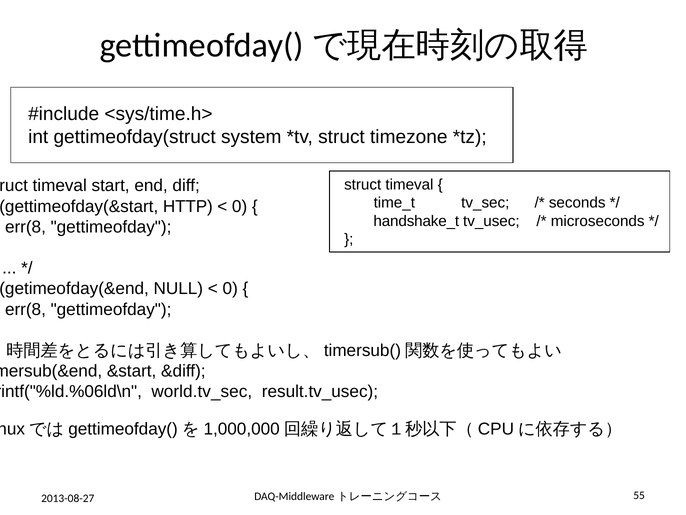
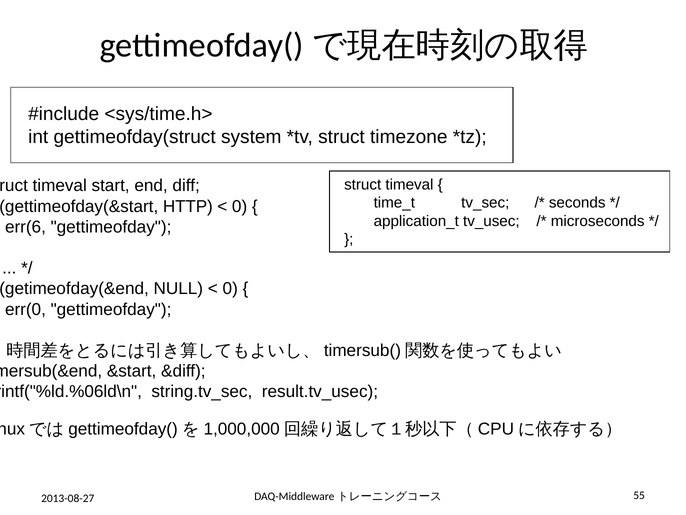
handshake_t: handshake_t -> application_t
err(8 at (25, 227): err(8 -> err(6
err(8 at (25, 309): err(8 -> err(0
world.tv_sec: world.tv_sec -> string.tv_sec
